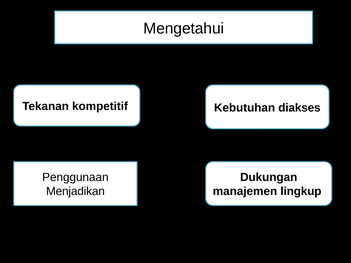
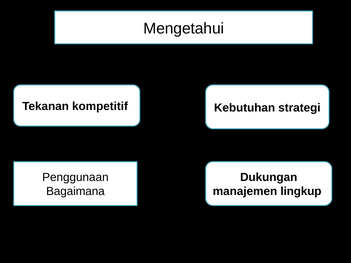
diakses: diakses -> strategi
Menjadikan: Menjadikan -> Bagaimana
